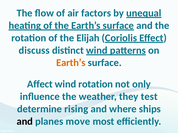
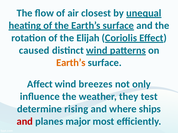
factors: factors -> closest
discuss: discuss -> caused
wind rotation: rotation -> breezes
and at (25, 122) colour: black -> red
move: move -> major
